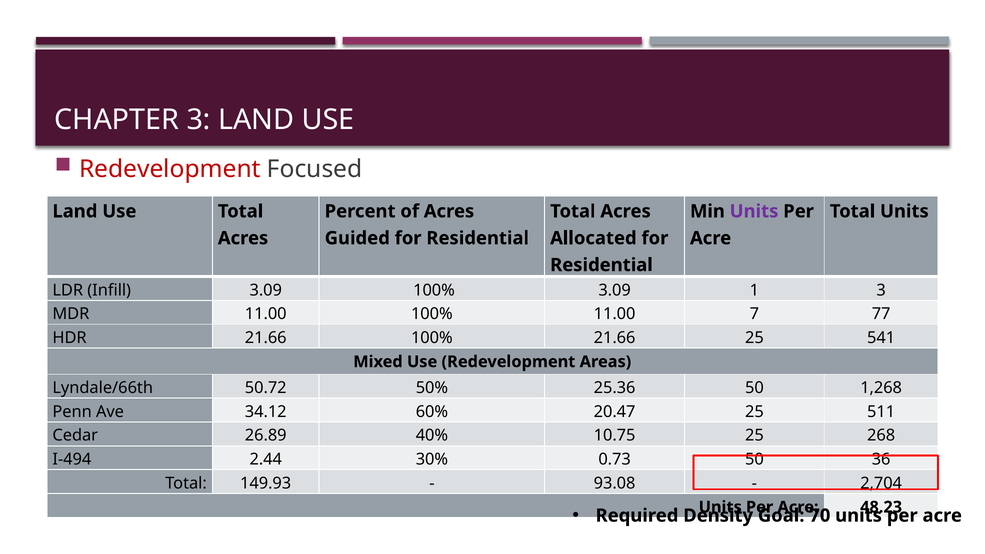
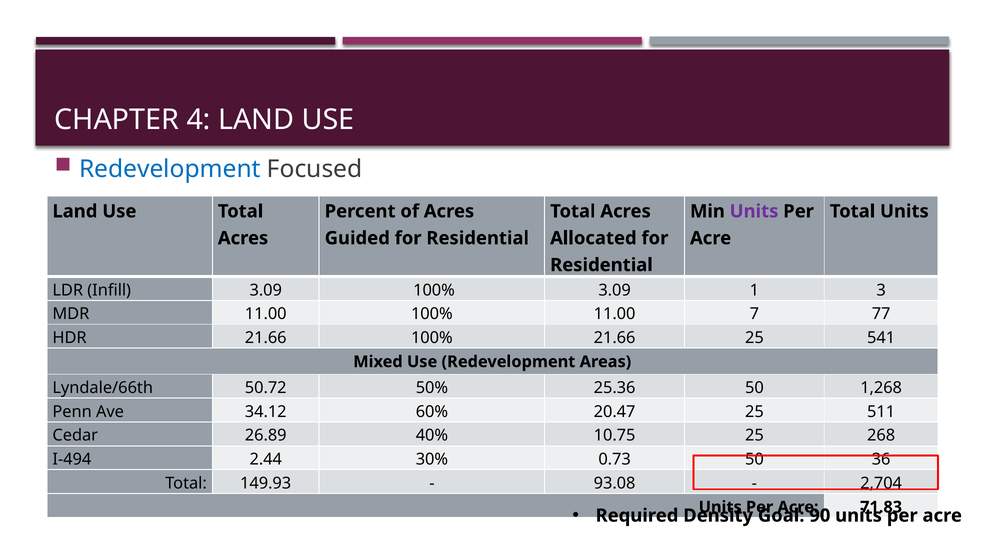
CHAPTER 3: 3 -> 4
Redevelopment at (170, 169) colour: red -> blue
48.23: 48.23 -> 71.83
70: 70 -> 90
